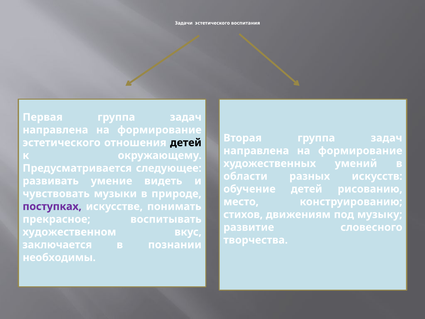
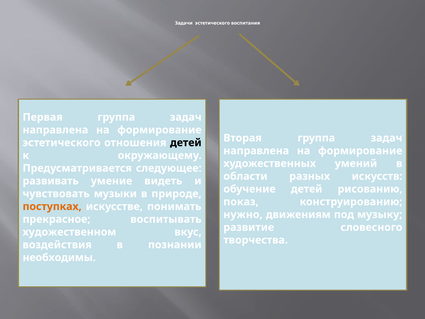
место: место -> показ
поступках colour: purple -> orange
стихов: стихов -> нужно
заключается: заключается -> воздействия
